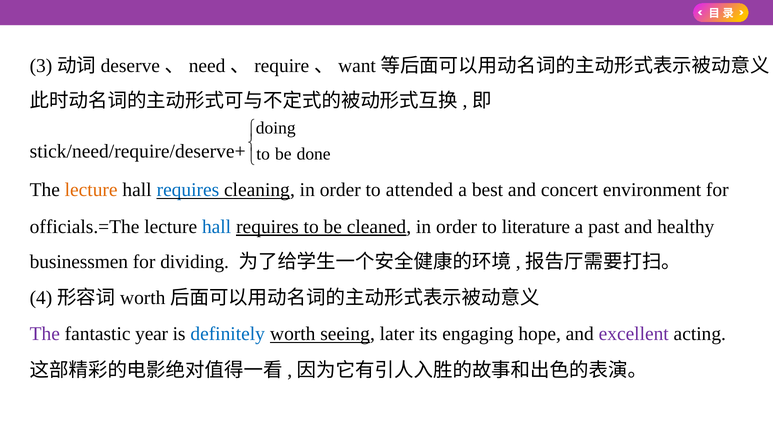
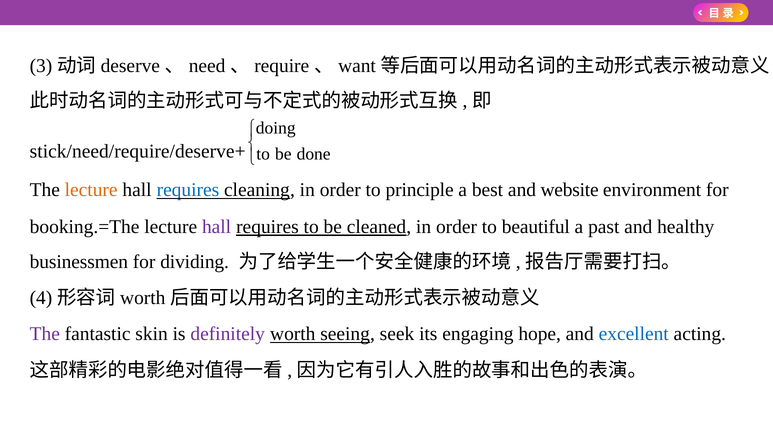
attended: attended -> principle
concert: concert -> website
officials.=The: officials.=The -> booking.=The
hall at (217, 226) colour: blue -> purple
literature: literature -> beautiful
year: year -> skin
definitely colour: blue -> purple
later: later -> seek
excellent colour: purple -> blue
